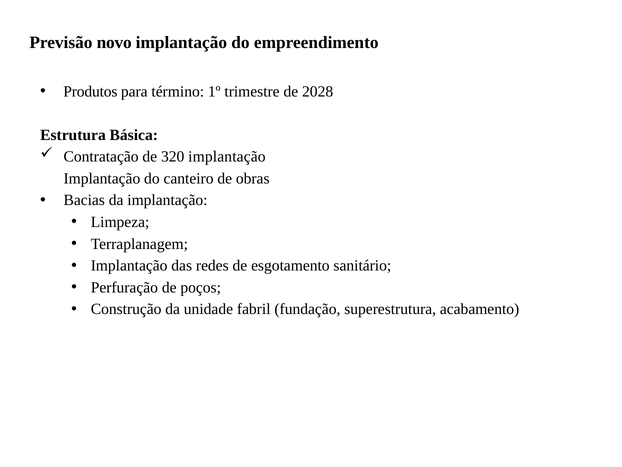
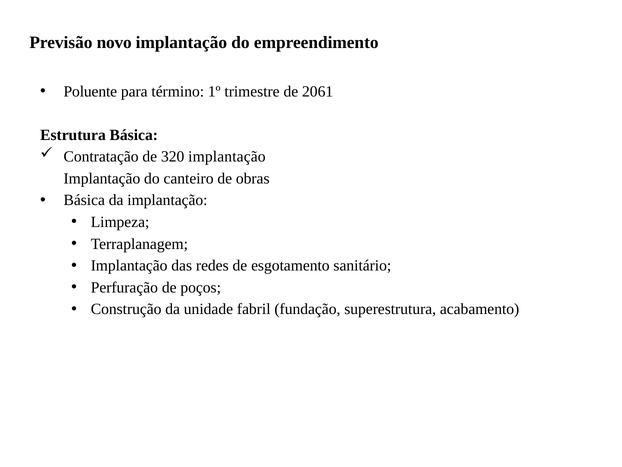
Produtos: Produtos -> Poluente
2028: 2028 -> 2061
Bacias at (84, 200): Bacias -> Básica
